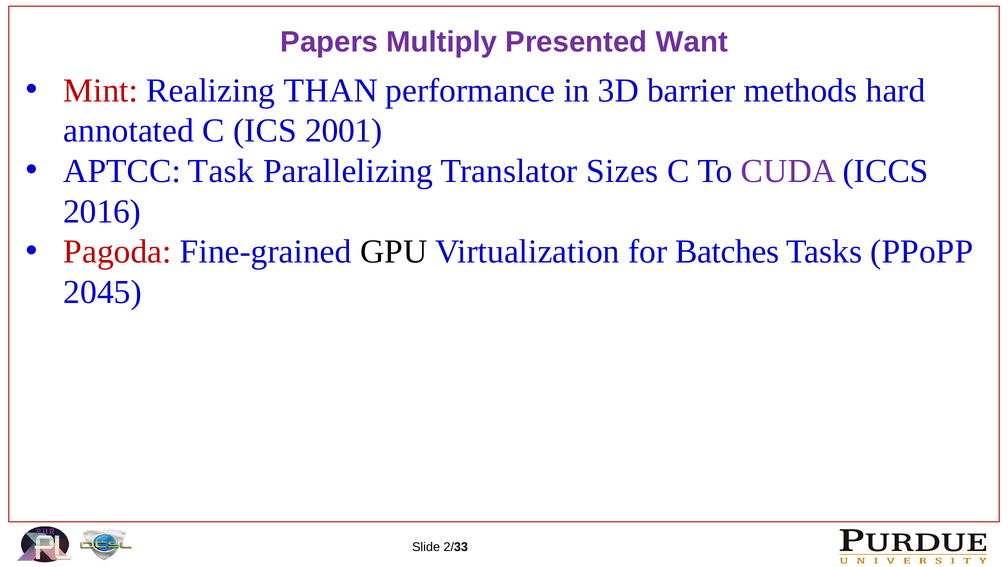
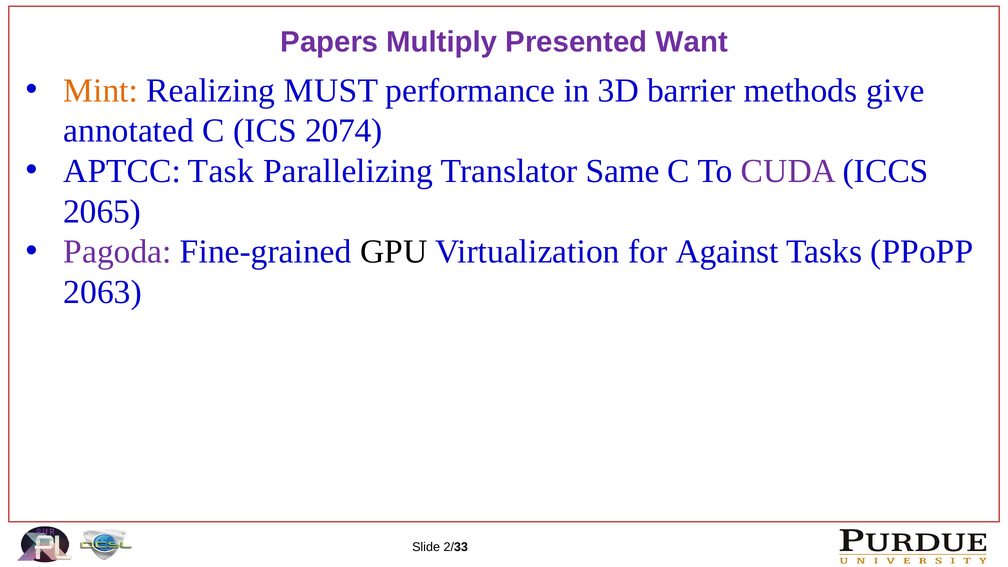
Mint colour: red -> orange
THAN: THAN -> MUST
hard: hard -> give
2001: 2001 -> 2074
Sizes: Sizes -> Same
2016: 2016 -> 2065
Pagoda colour: red -> purple
Batches: Batches -> Against
2045: 2045 -> 2063
